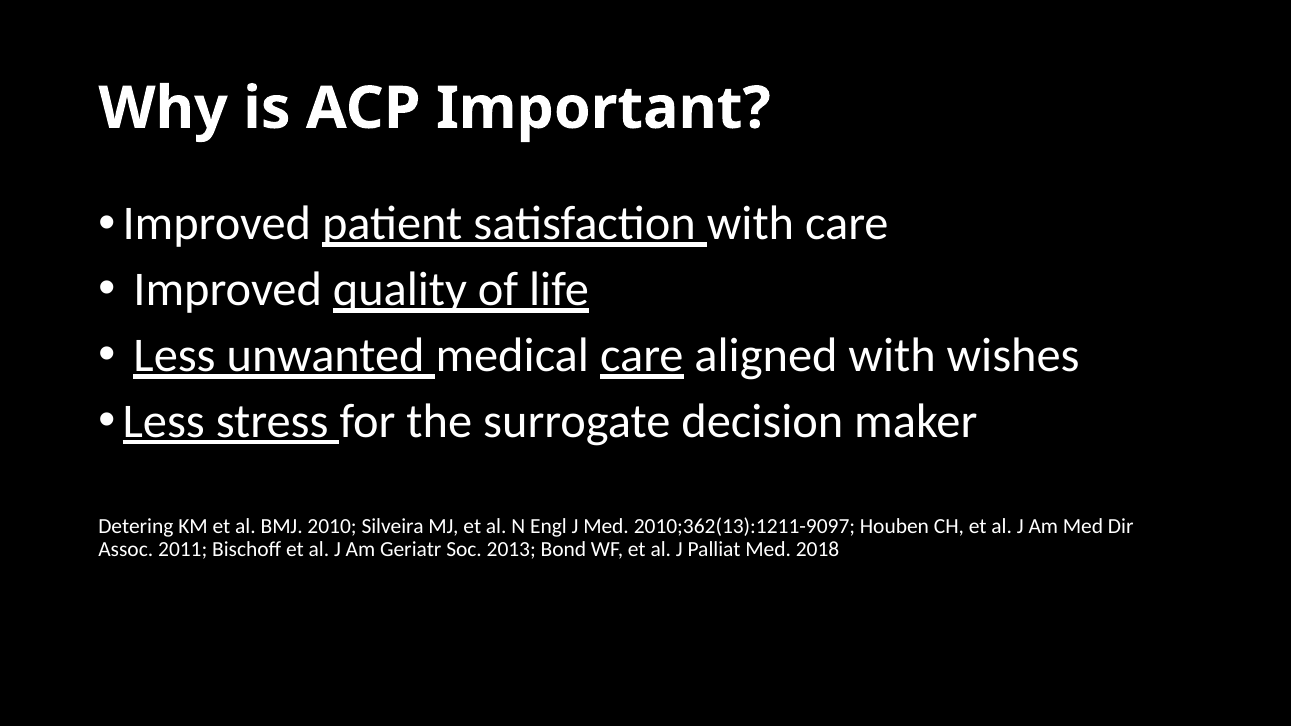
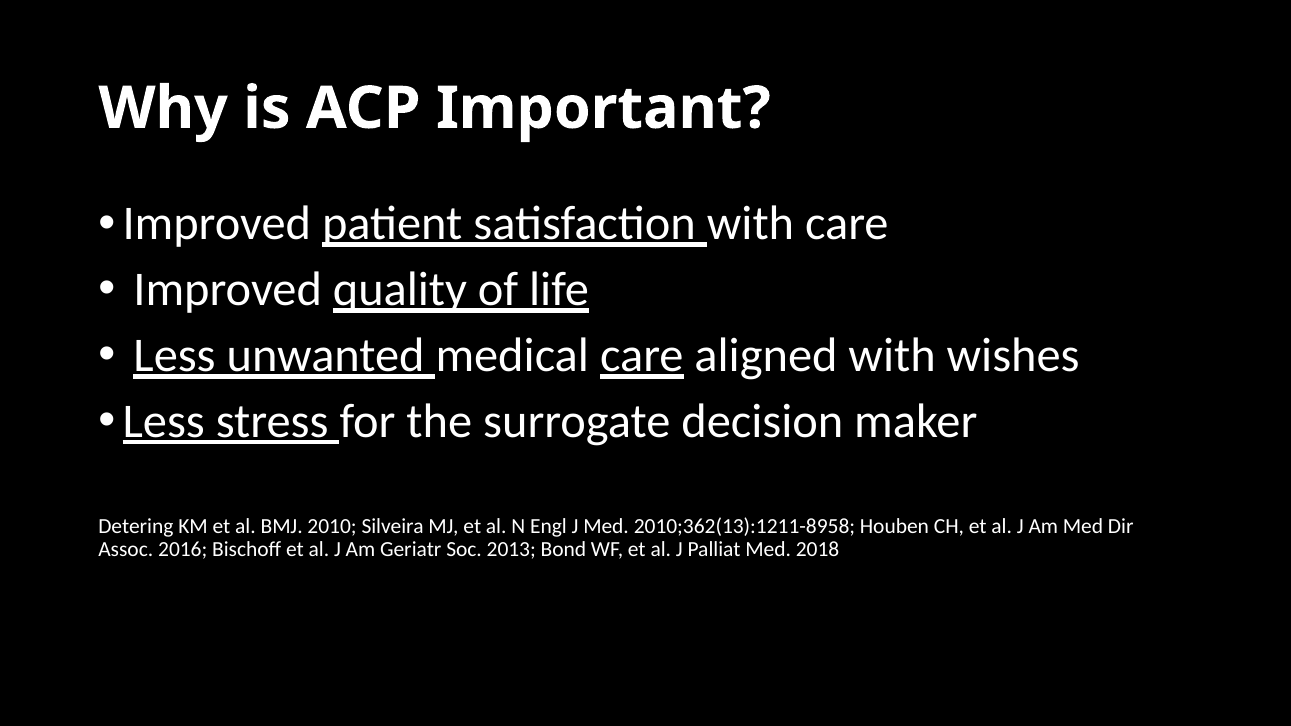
2010;362(13):1211-9097: 2010;362(13):1211-9097 -> 2010;362(13):1211-8958
2011: 2011 -> 2016
